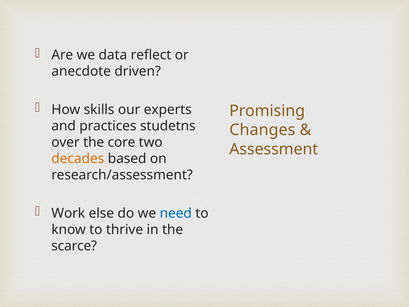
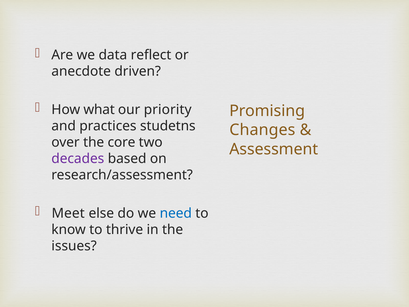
skills: skills -> what
experts: experts -> priority
decades colour: orange -> purple
Work: Work -> Meet
scarce: scarce -> issues
